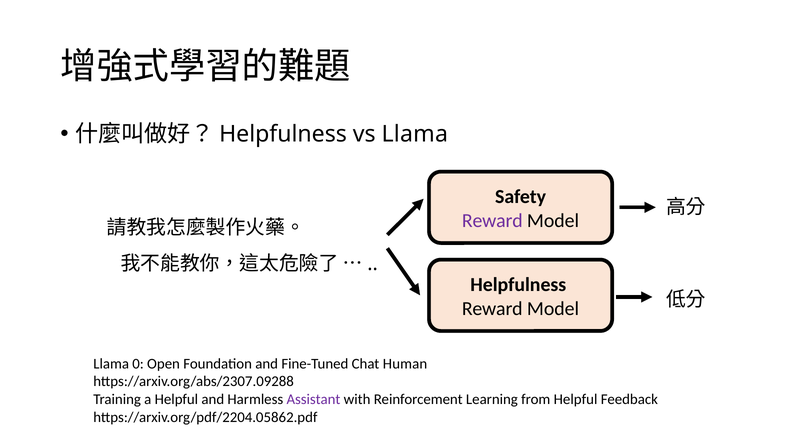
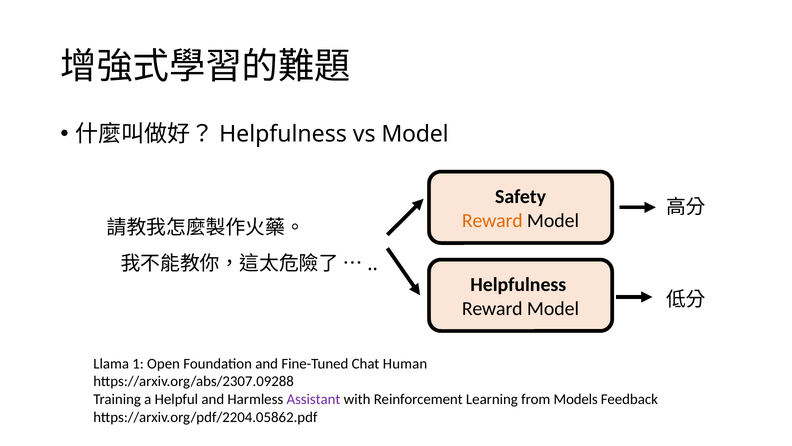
vs Llama: Llama -> Model
Reward at (492, 220) colour: purple -> orange
0: 0 -> 1
from Helpful: Helpful -> Models
